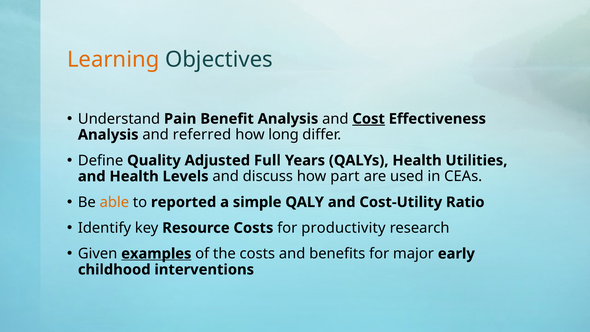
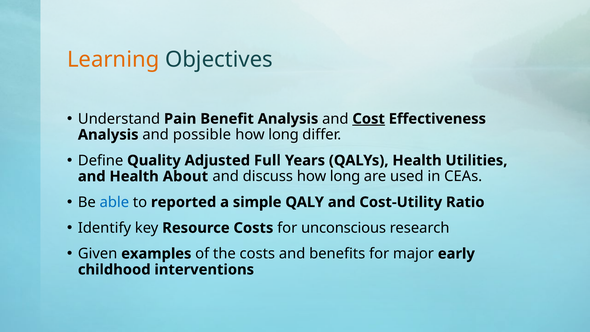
referred: referred -> possible
Levels: Levels -> About
discuss how part: part -> long
able colour: orange -> blue
productivity: productivity -> unconscious
examples underline: present -> none
